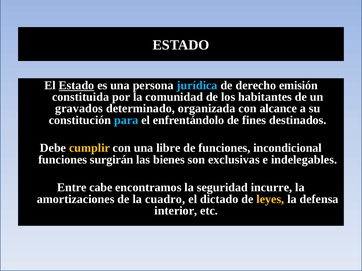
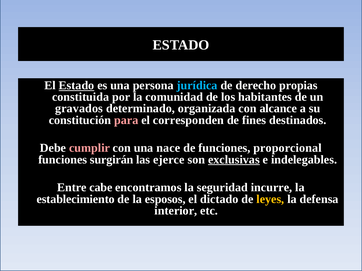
emisión: emisión -> propias
para colour: light blue -> pink
enfrentándolo: enfrentándolo -> corresponden
cumplir colour: yellow -> pink
libre: libre -> nace
incondicional: incondicional -> proporcional
bienes: bienes -> ejerce
exclusivas underline: none -> present
amortizaciones: amortizaciones -> establecimiento
cuadro: cuadro -> esposos
